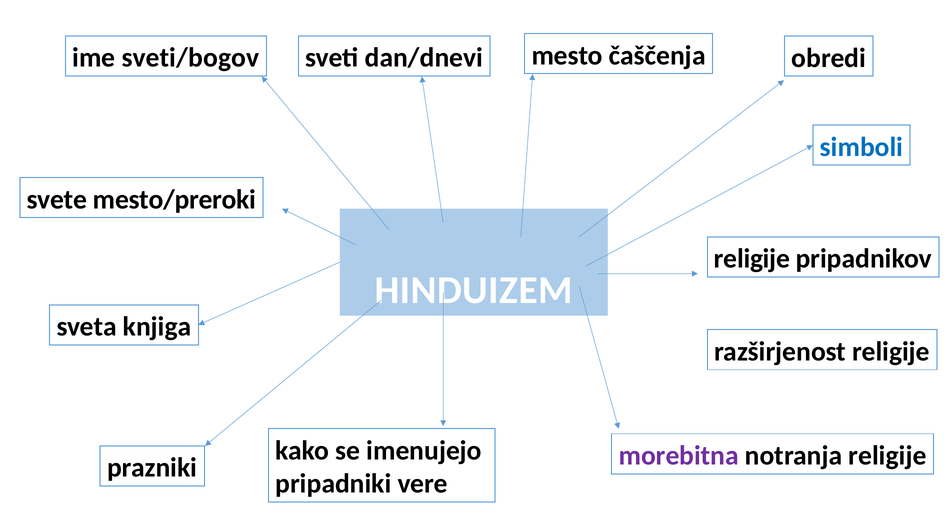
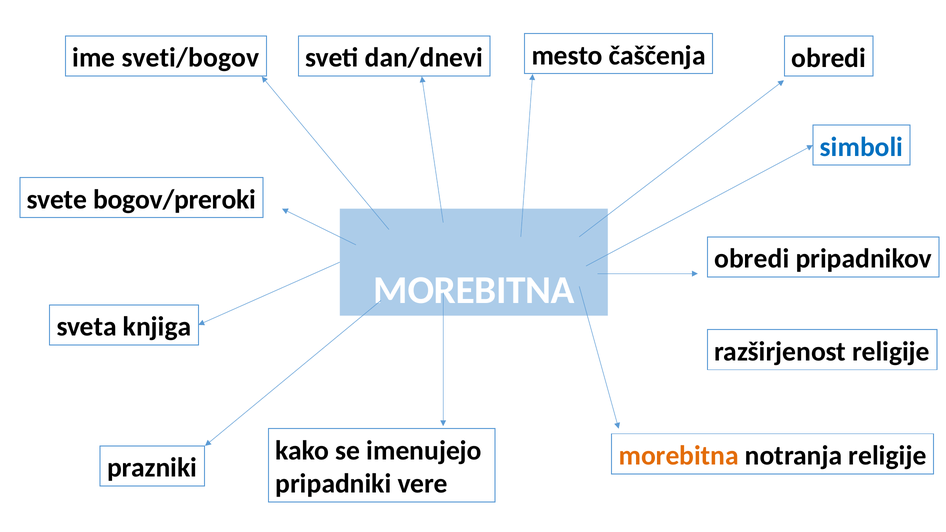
mesto/preroki: mesto/preroki -> bogov/preroki
religije at (752, 259): religije -> obredi
HINDUIZEM at (474, 290): HINDUIZEM -> MOREBITNA
morebitna at (679, 456) colour: purple -> orange
